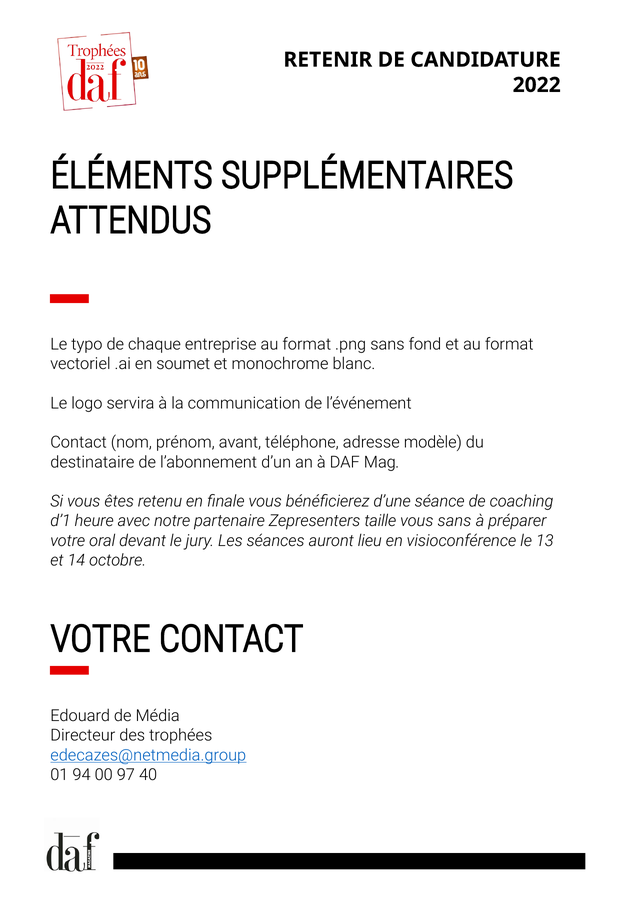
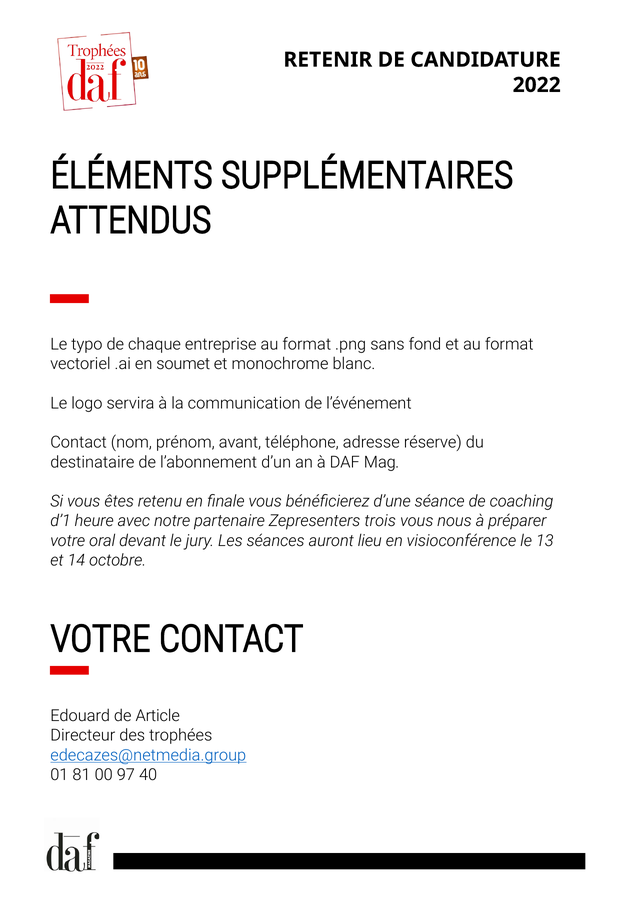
modèle: modèle -> réserve
taille: taille -> trois
vous sans: sans -> nous
Média: Média -> Article
94: 94 -> 81
